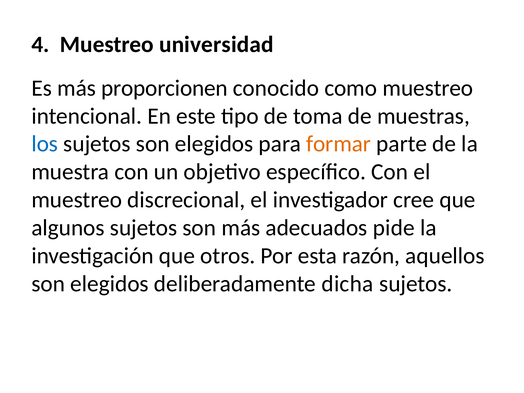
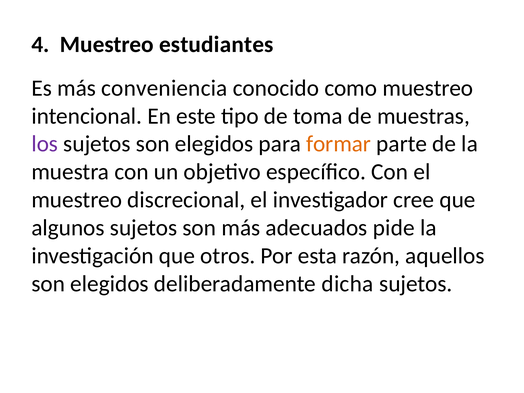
universidad: universidad -> estudiantes
proporcionen: proporcionen -> conveniencia
los colour: blue -> purple
